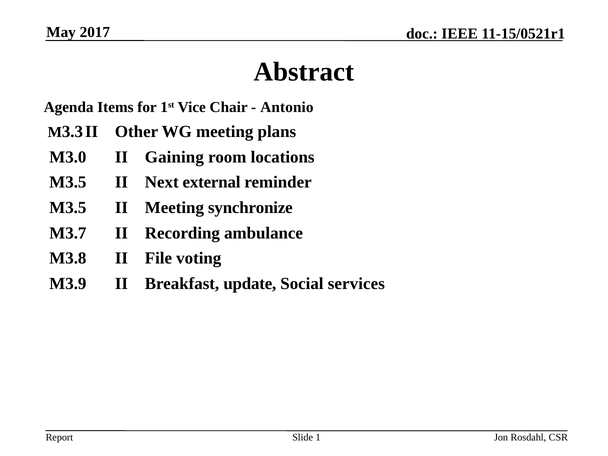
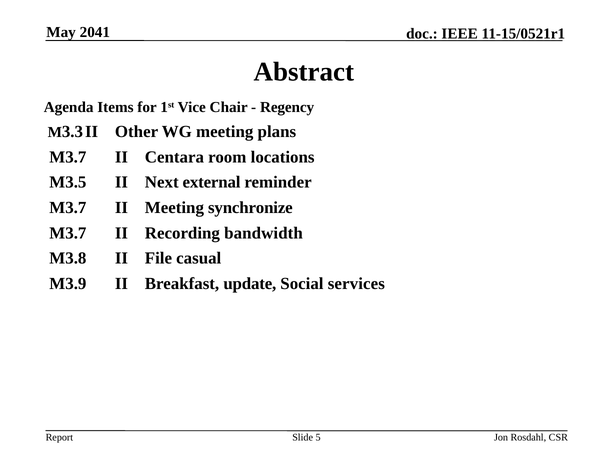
2017: 2017 -> 2041
Antonio: Antonio -> Regency
M3.0 at (68, 157): M3.0 -> M3.7
Gaining: Gaining -> Centara
M3.5 at (68, 208): M3.5 -> M3.7
ambulance: ambulance -> bandwidth
voting: voting -> casual
1: 1 -> 5
